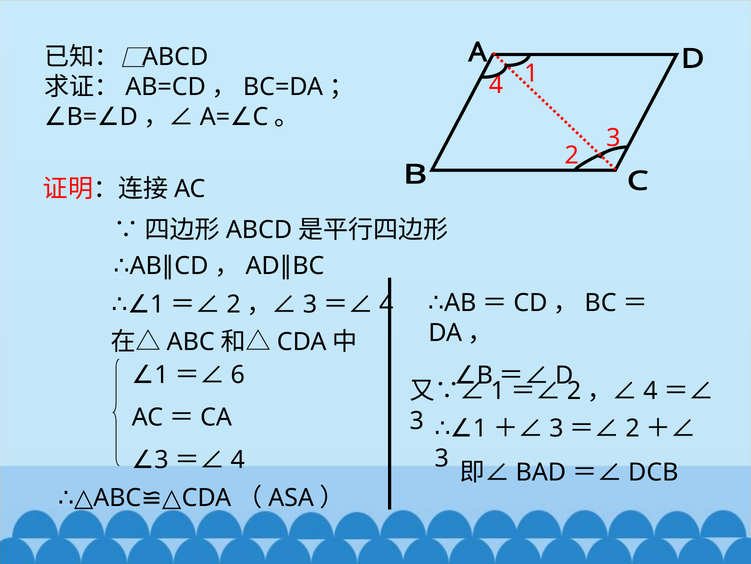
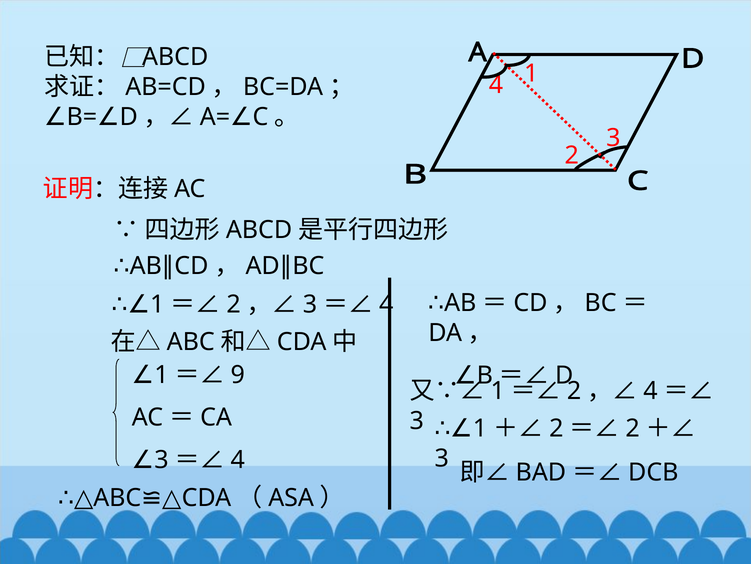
6: 6 -> 9
3 at (556, 428): 3 -> 2
